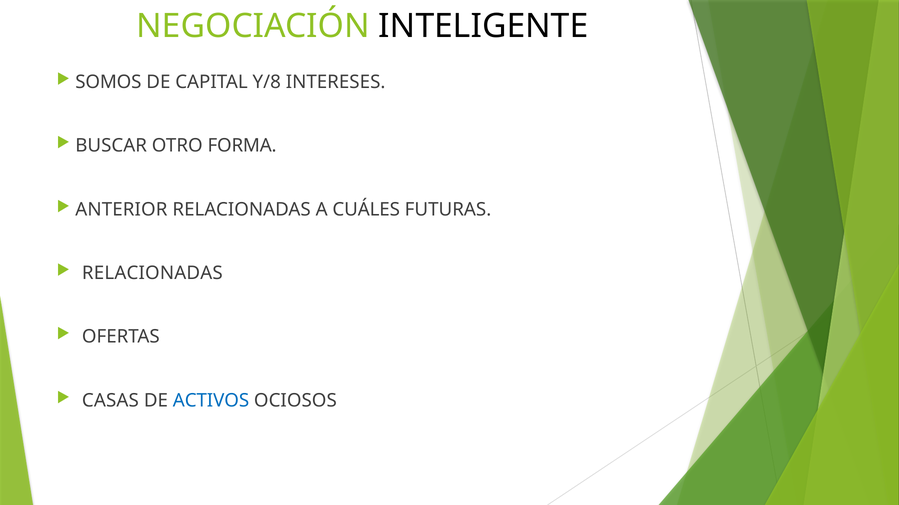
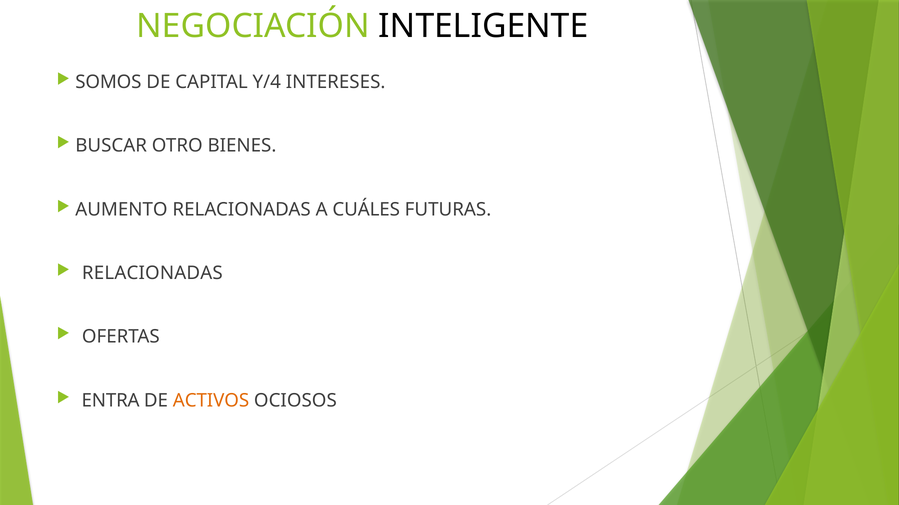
Y/8: Y/8 -> Y/4
FORMA: FORMA -> BIENES
ANTERIOR: ANTERIOR -> AUMENTO
CASAS: CASAS -> ENTRA
ACTIVOS colour: blue -> orange
